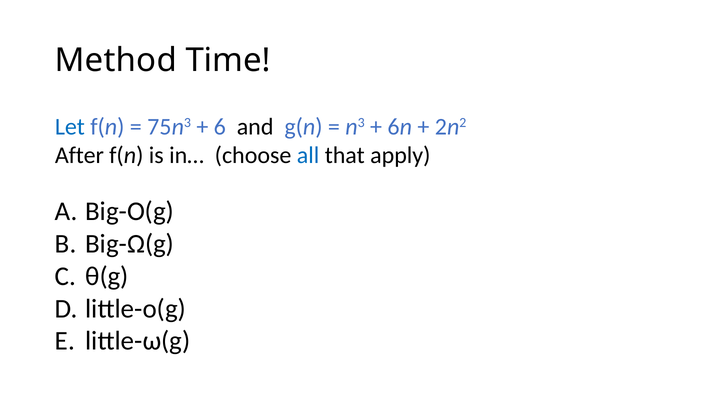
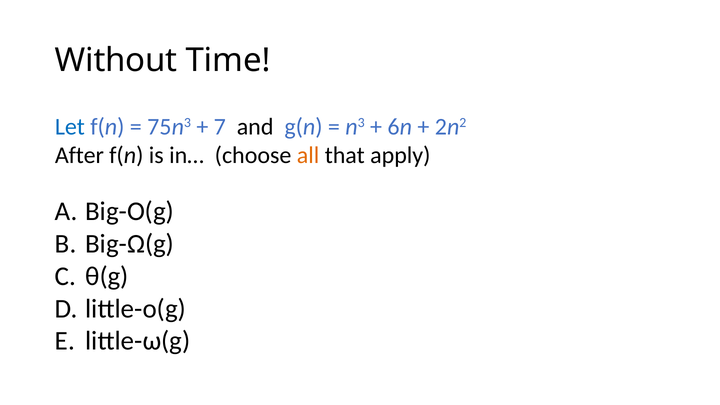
Method: Method -> Without
6: 6 -> 7
all colour: blue -> orange
